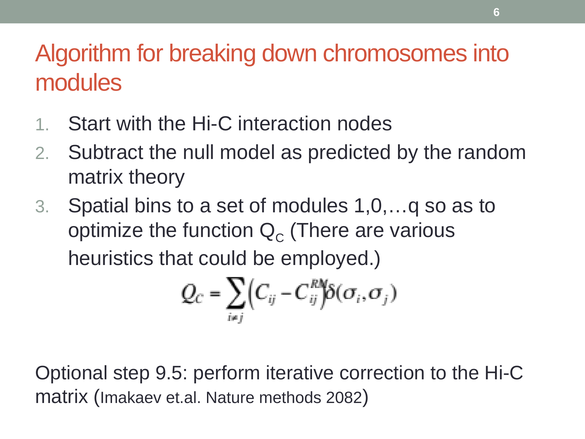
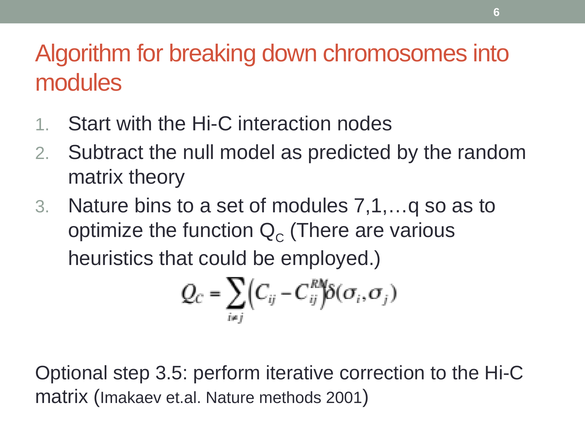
Spatial at (99, 206): Spatial -> Nature
1,0,…q: 1,0,…q -> 7,1,…q
9.5: 9.5 -> 3.5
2082: 2082 -> 2001
